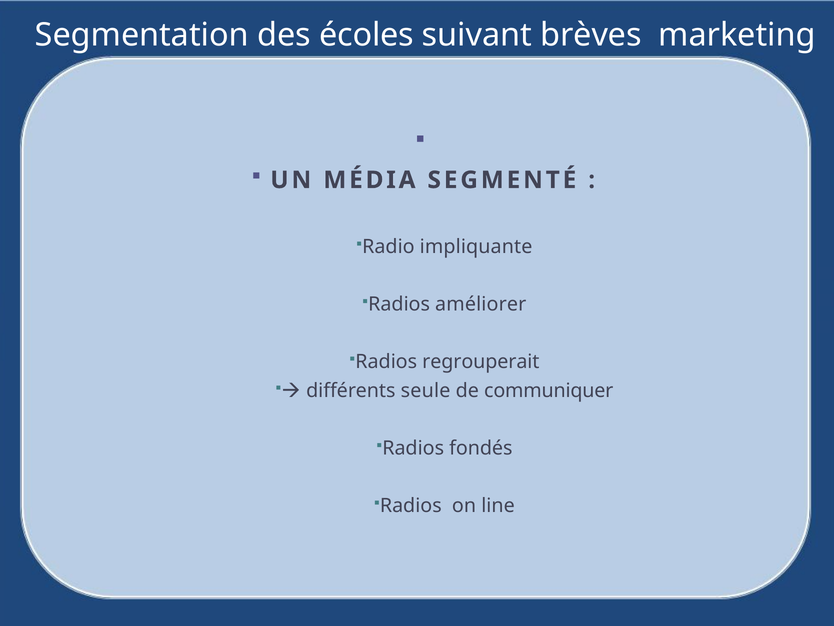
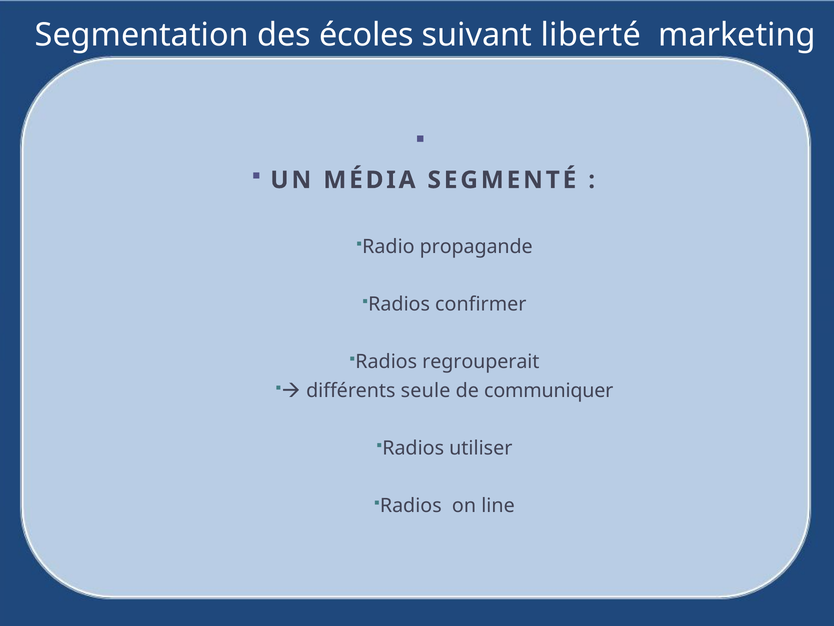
brèves: brèves -> liberté
impliquante: impliquante -> propagande
améliorer: améliorer -> confirmer
fondés: fondés -> utiliser
